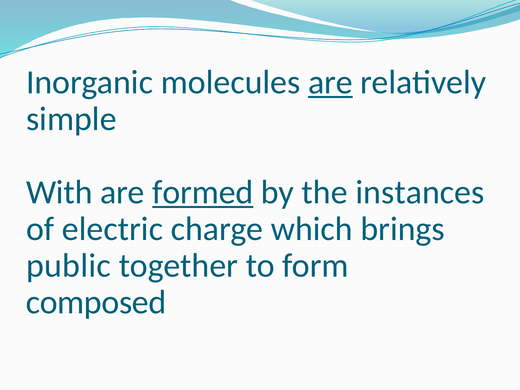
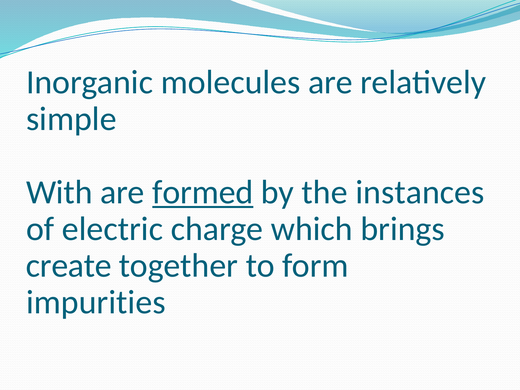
are at (330, 82) underline: present -> none
public: public -> create
composed: composed -> impurities
